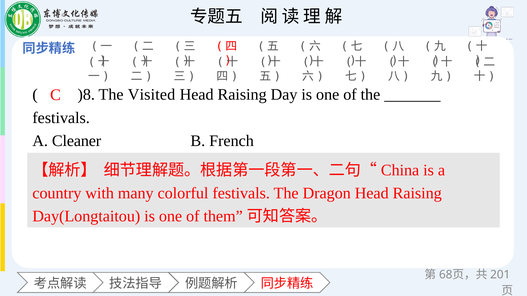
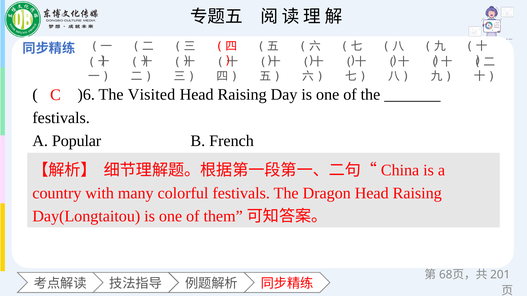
)8: )8 -> )6
Cleaner: Cleaner -> Popular
